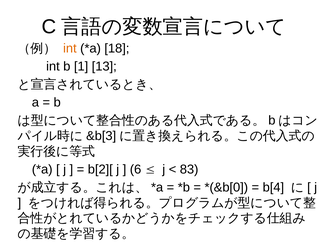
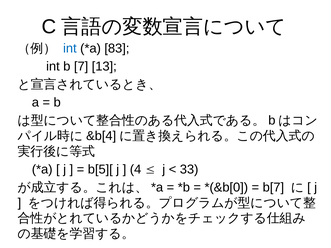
int at (70, 48) colour: orange -> blue
18: 18 -> 83
1: 1 -> 7
&b[3: &b[3 -> &b[4
b[2][: b[2][ -> b[5][
6: 6 -> 4
83: 83 -> 33
b[4: b[4 -> b[7
